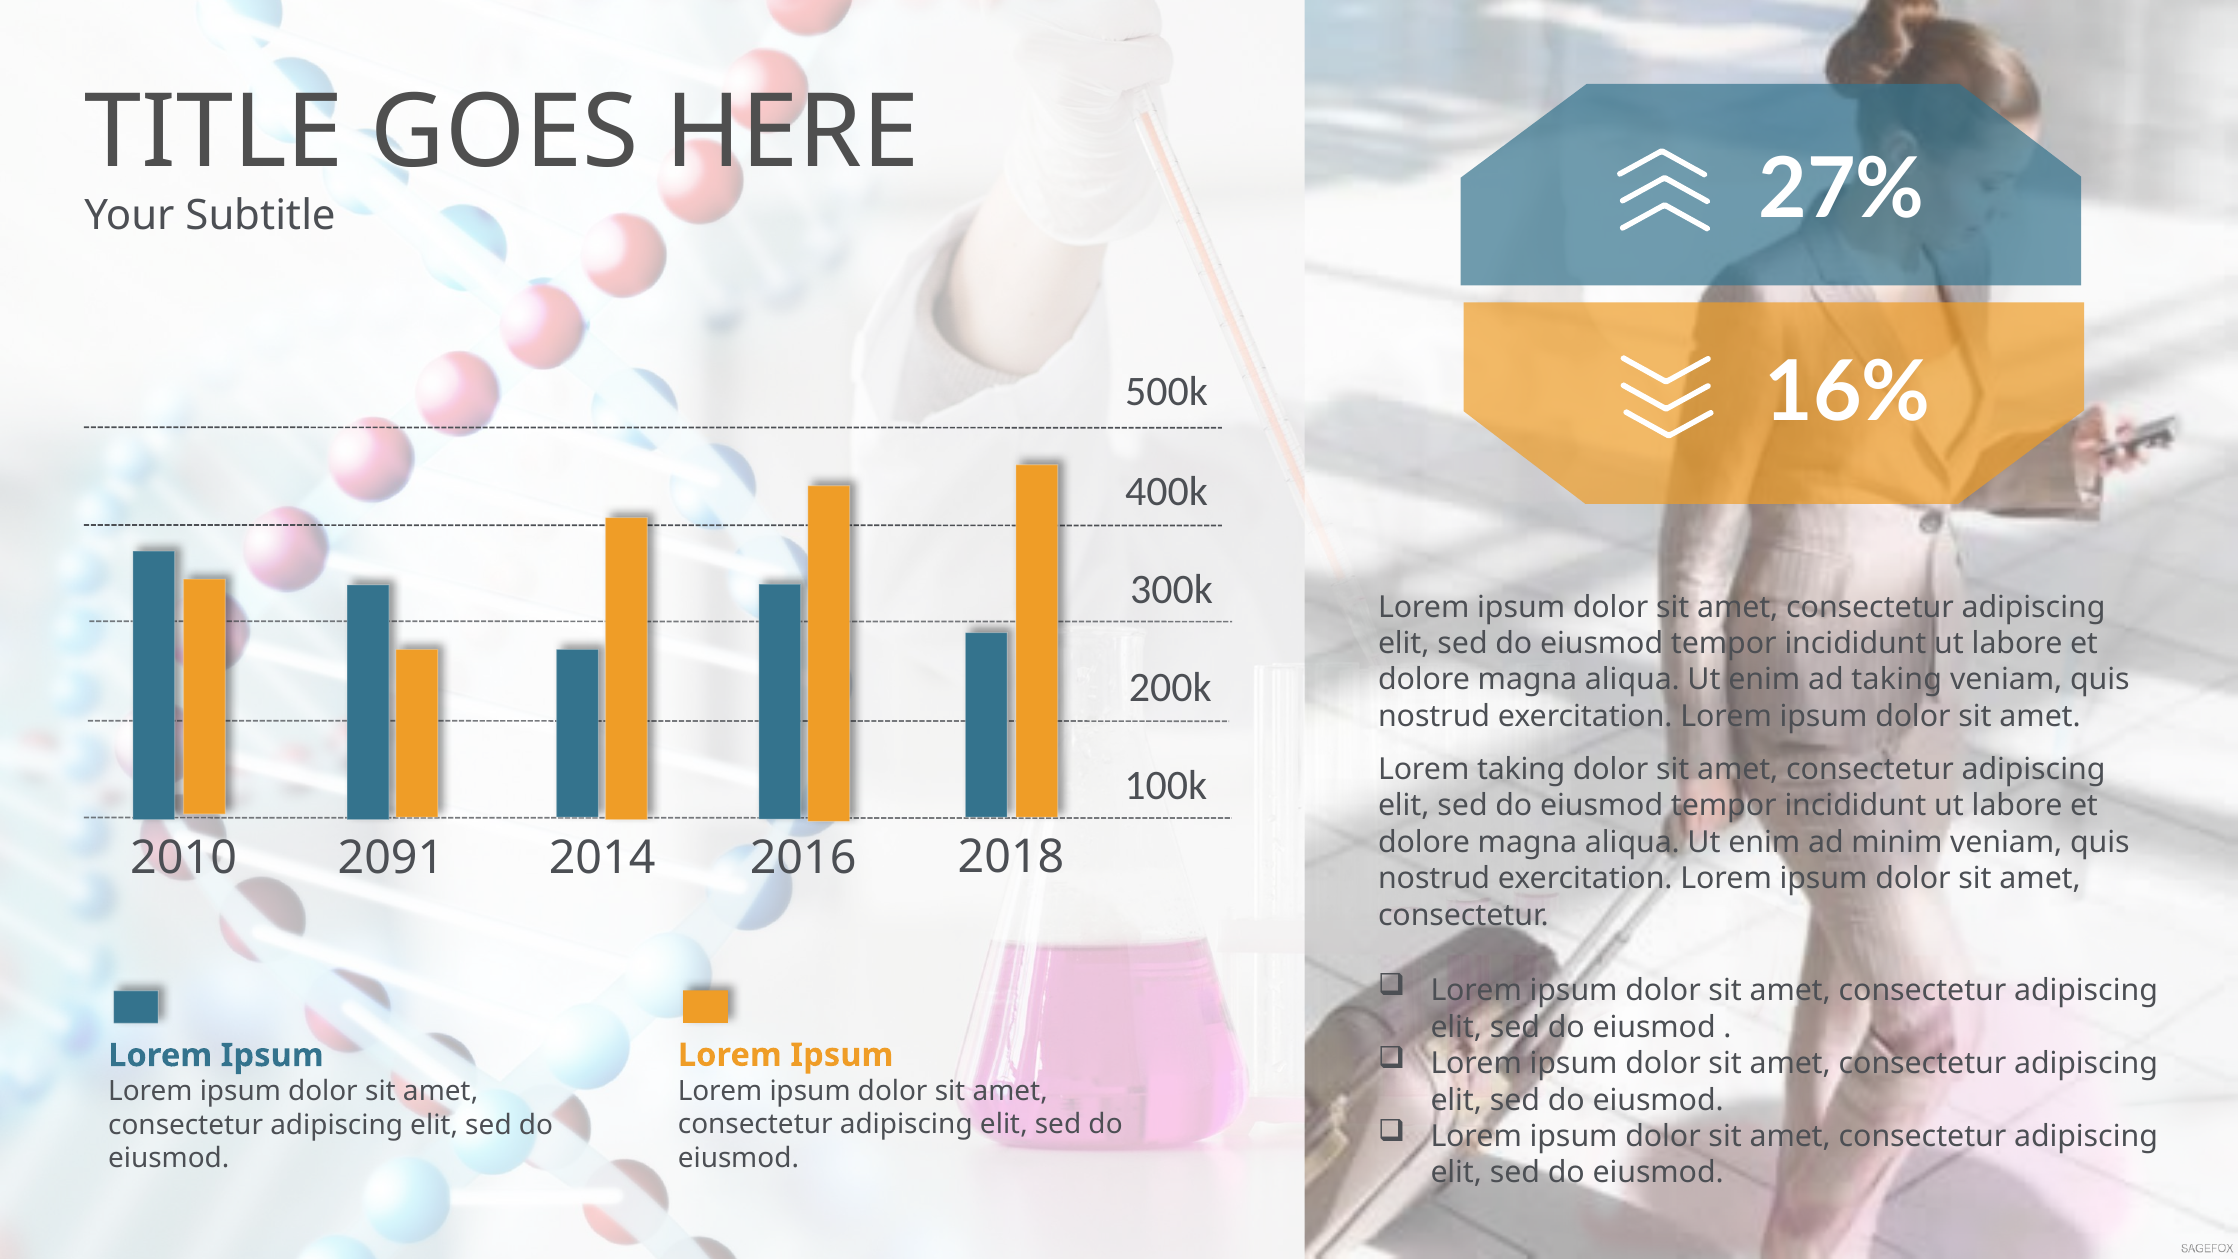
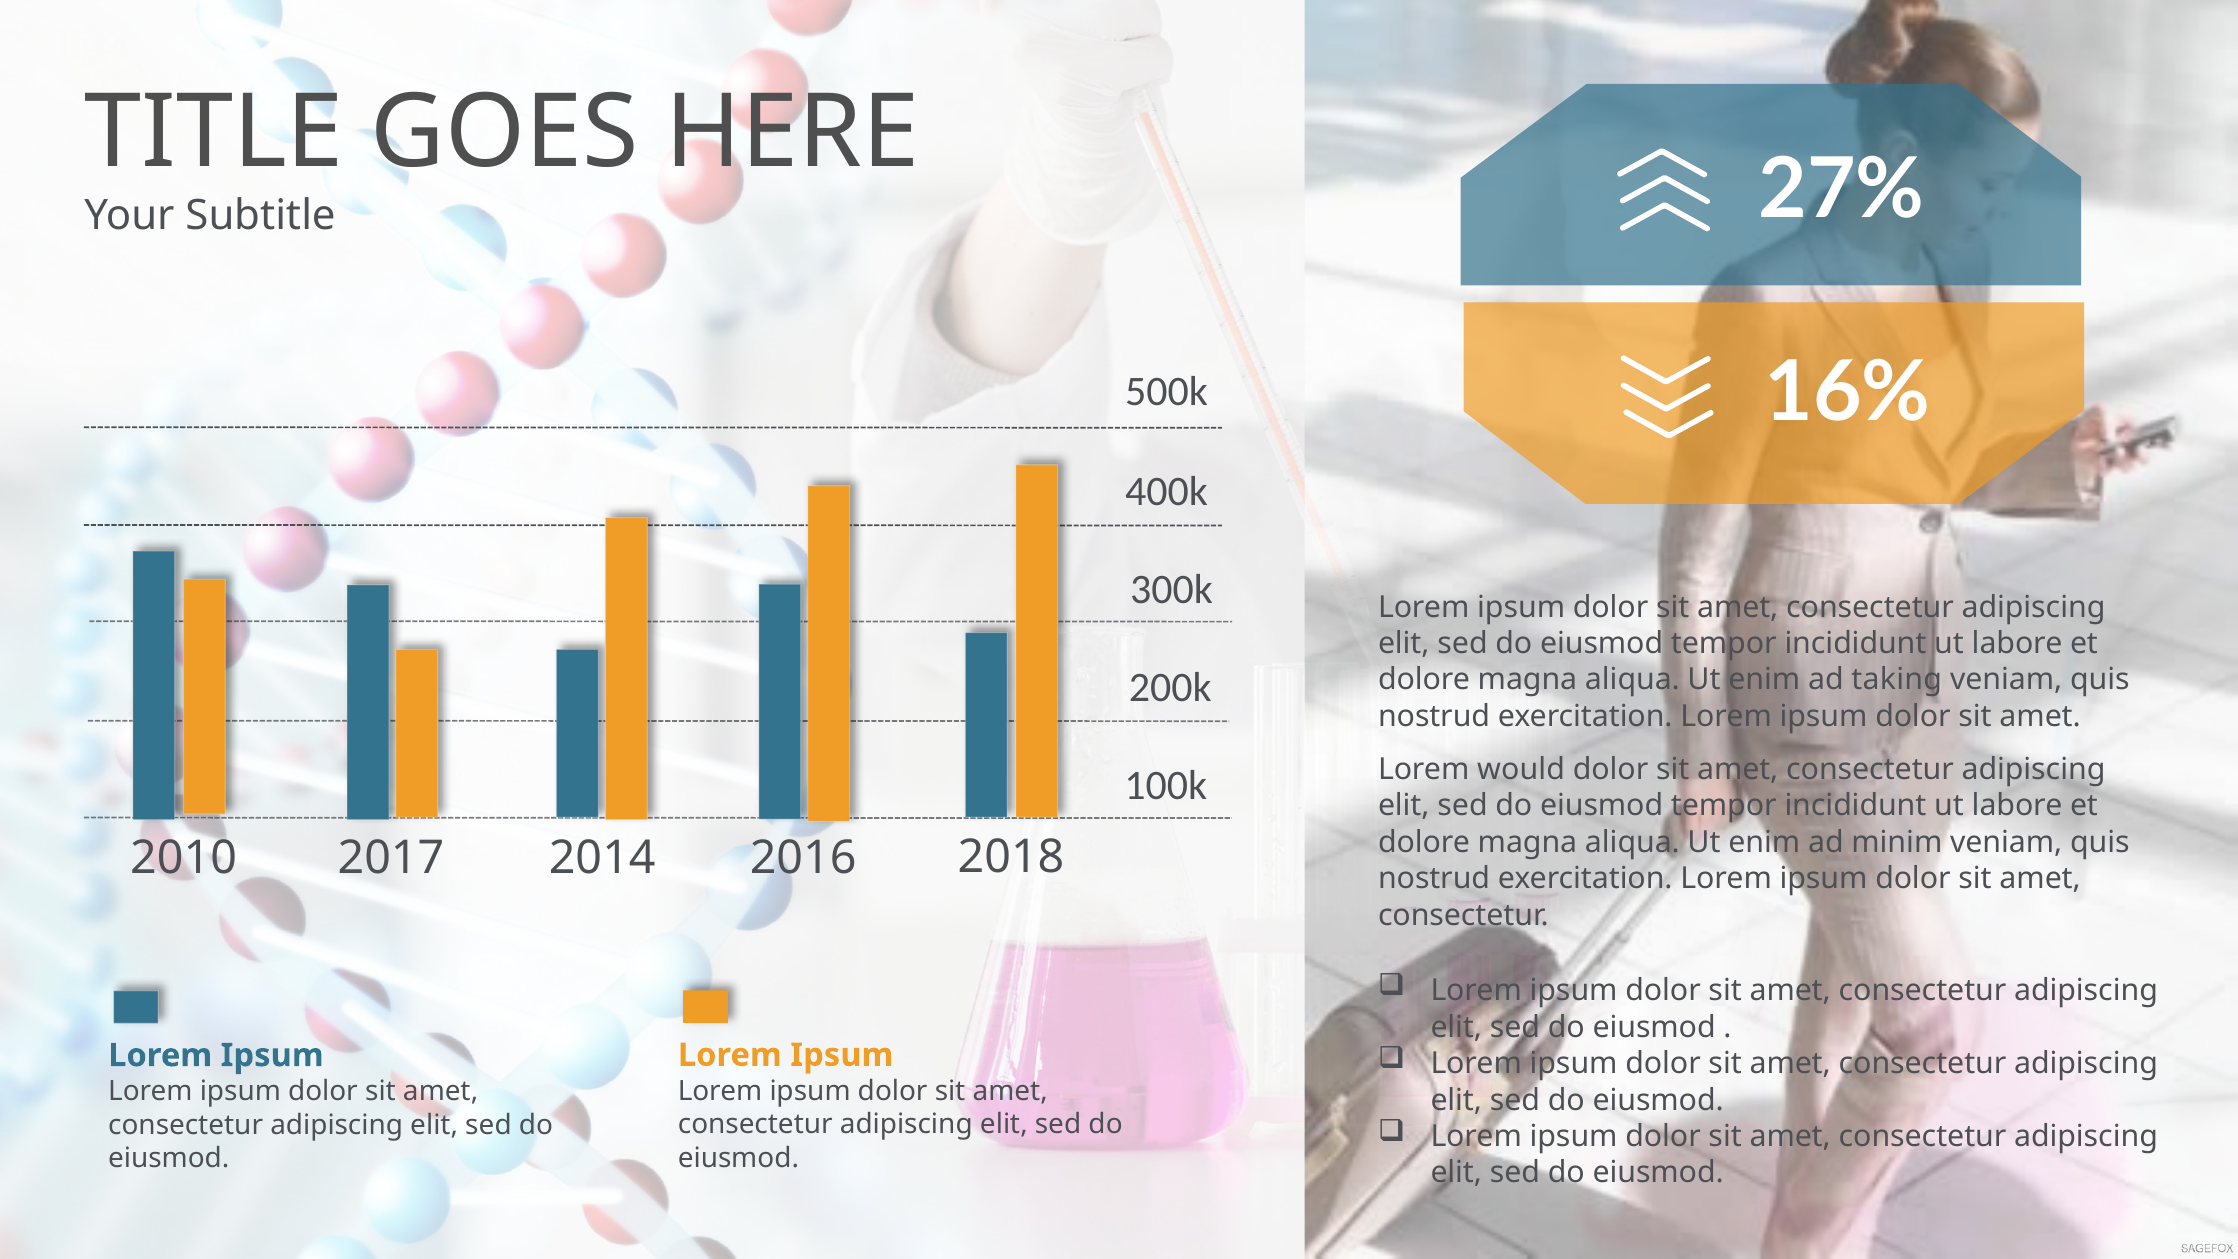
Lorem taking: taking -> would
2091: 2091 -> 2017
